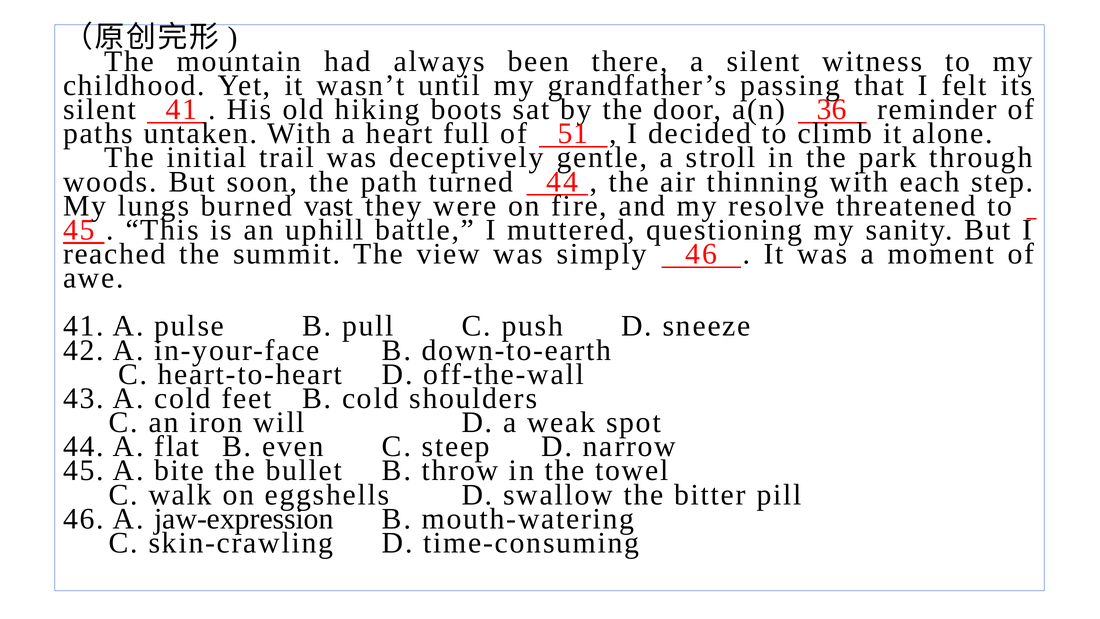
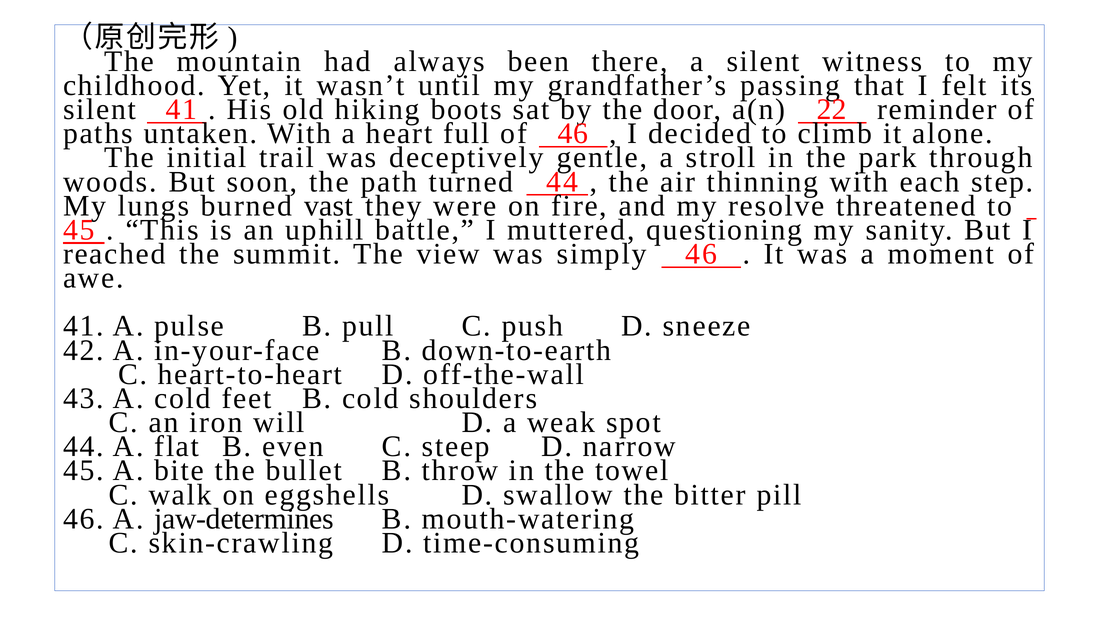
36: 36 -> 22
of 51: 51 -> 46
jaw-expression: jaw-expression -> jaw-determines
